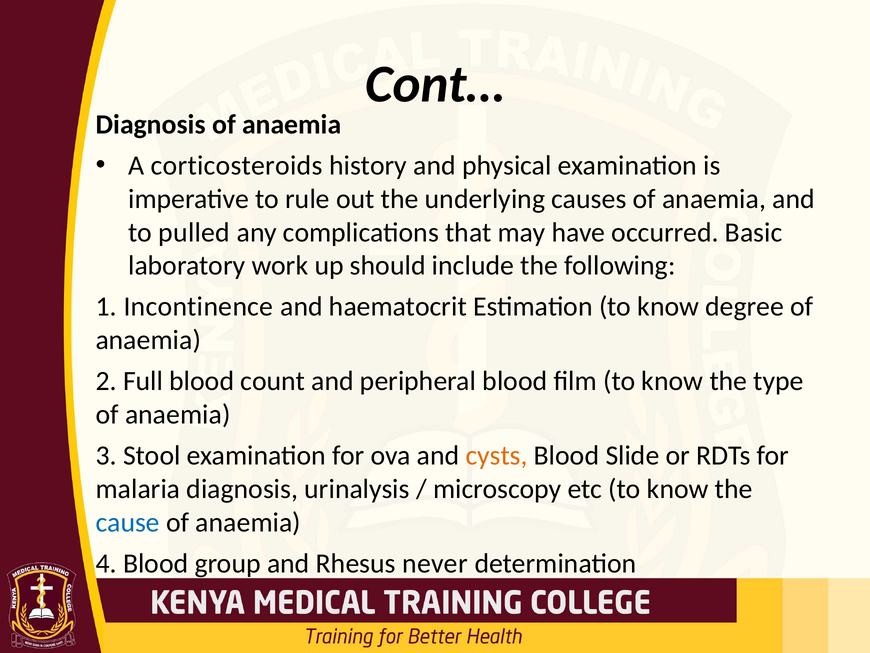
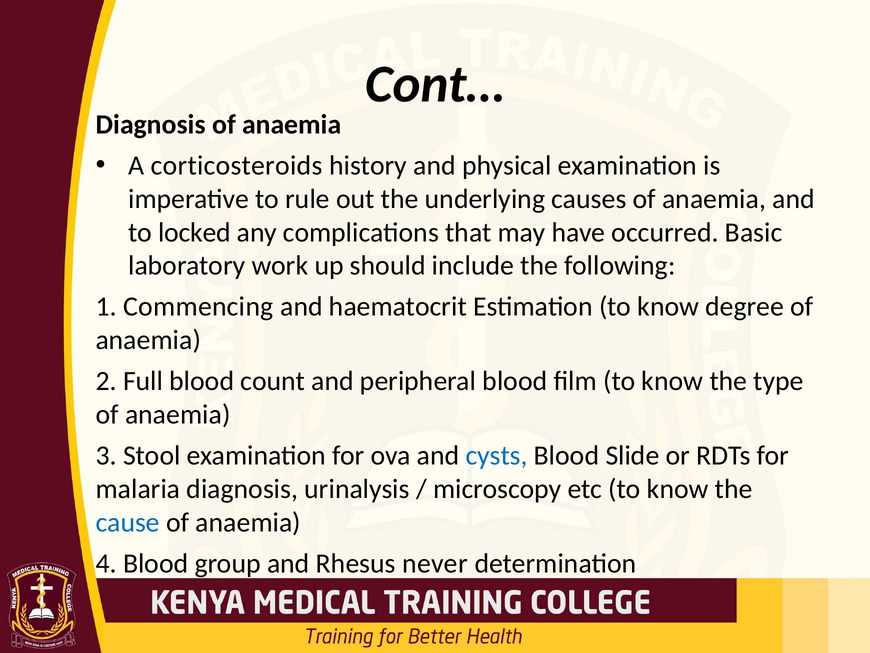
pulled: pulled -> locked
Incontinence: Incontinence -> Commencing
cysts colour: orange -> blue
